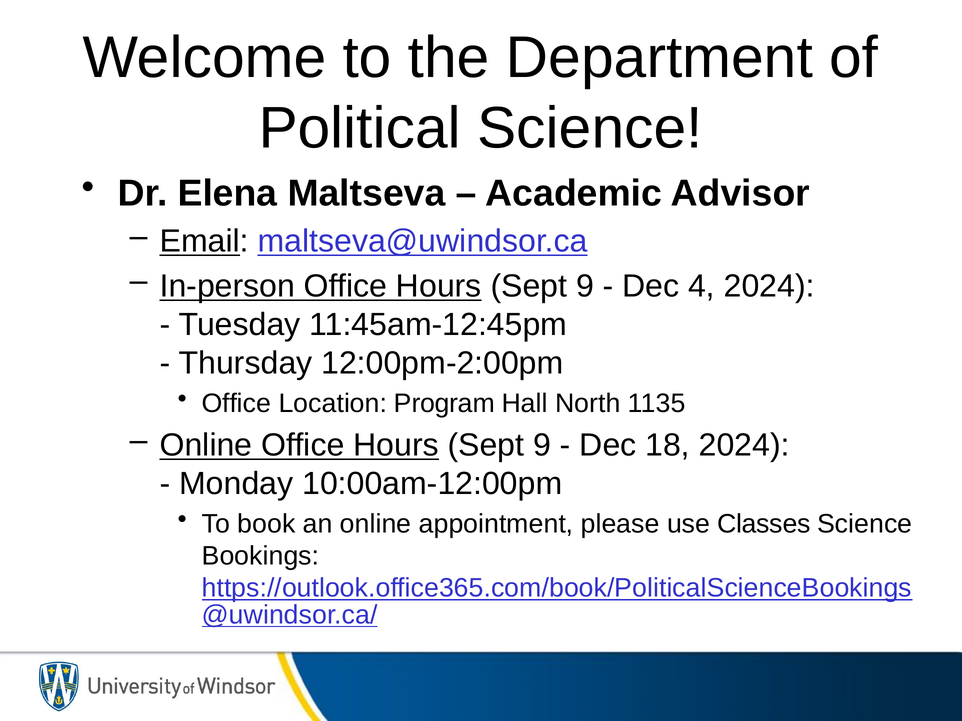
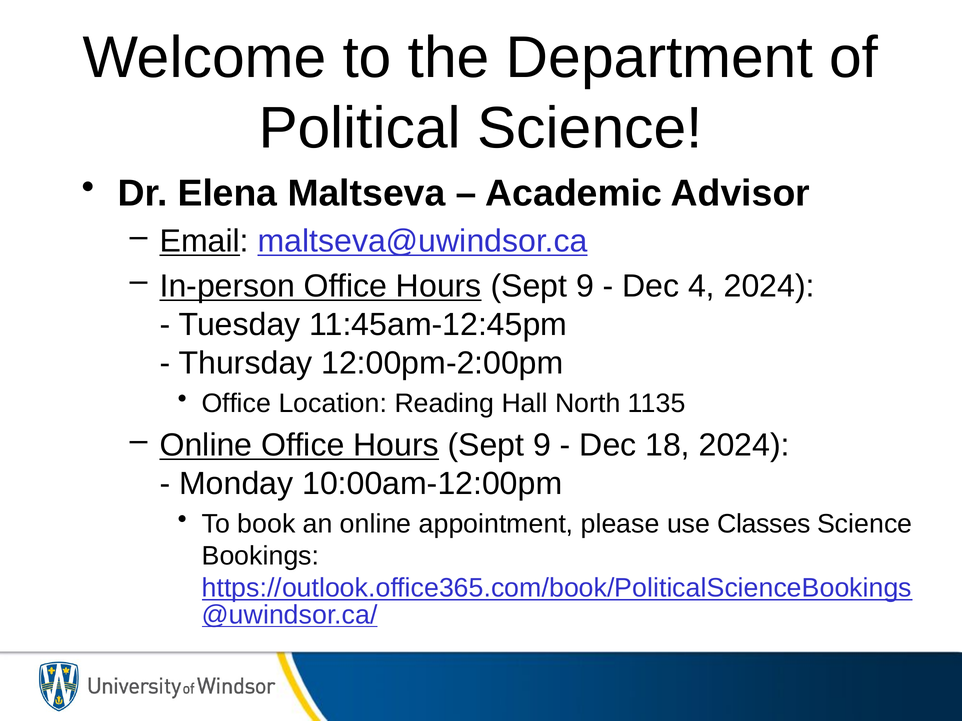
Program: Program -> Reading
